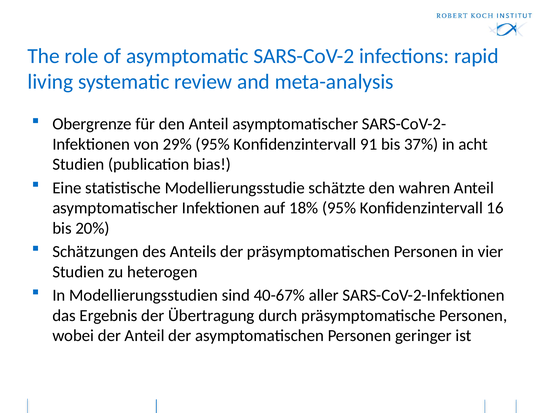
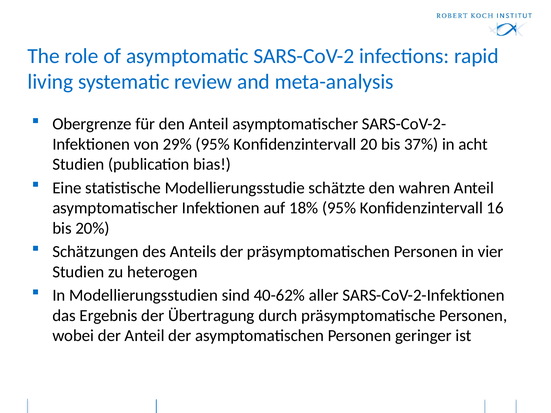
91: 91 -> 20
40-67%: 40-67% -> 40-62%
